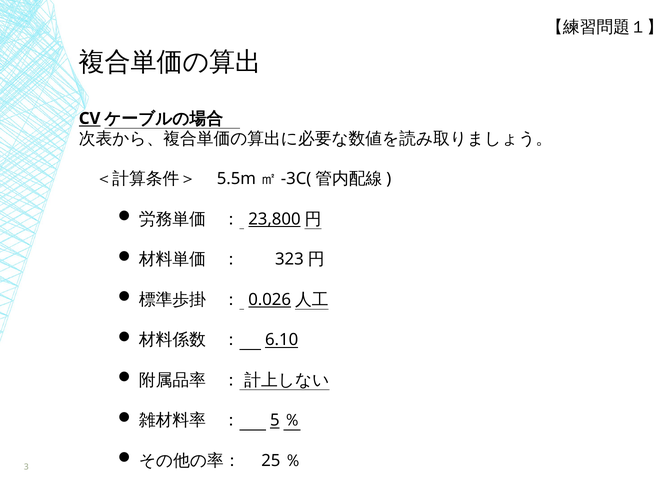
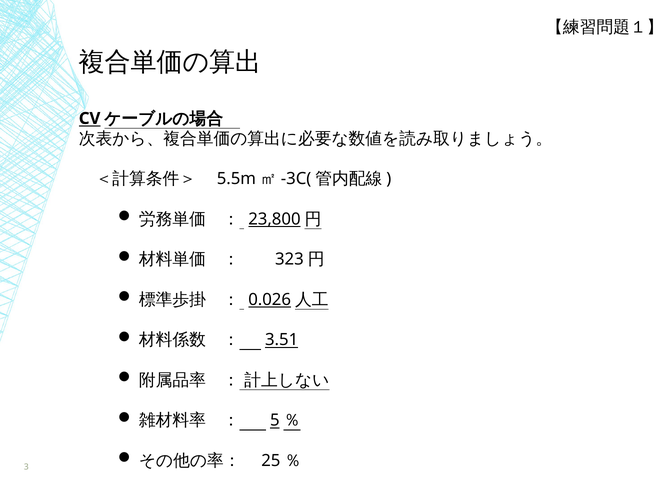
6.10: 6.10 -> 3.51
